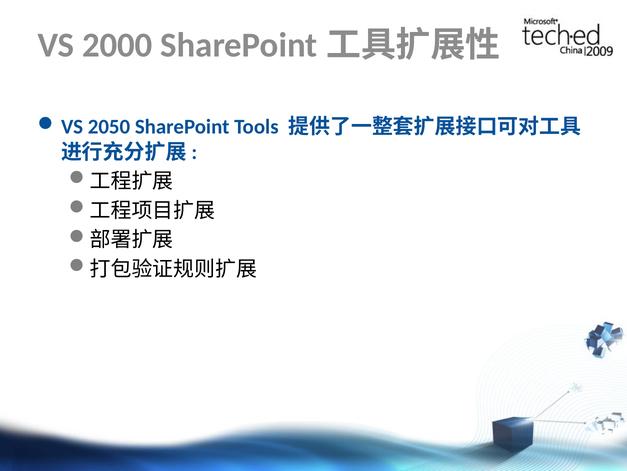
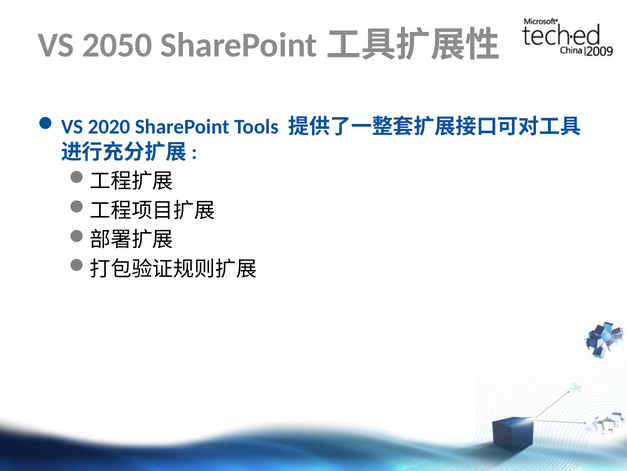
2000: 2000 -> 2050
2050: 2050 -> 2020
